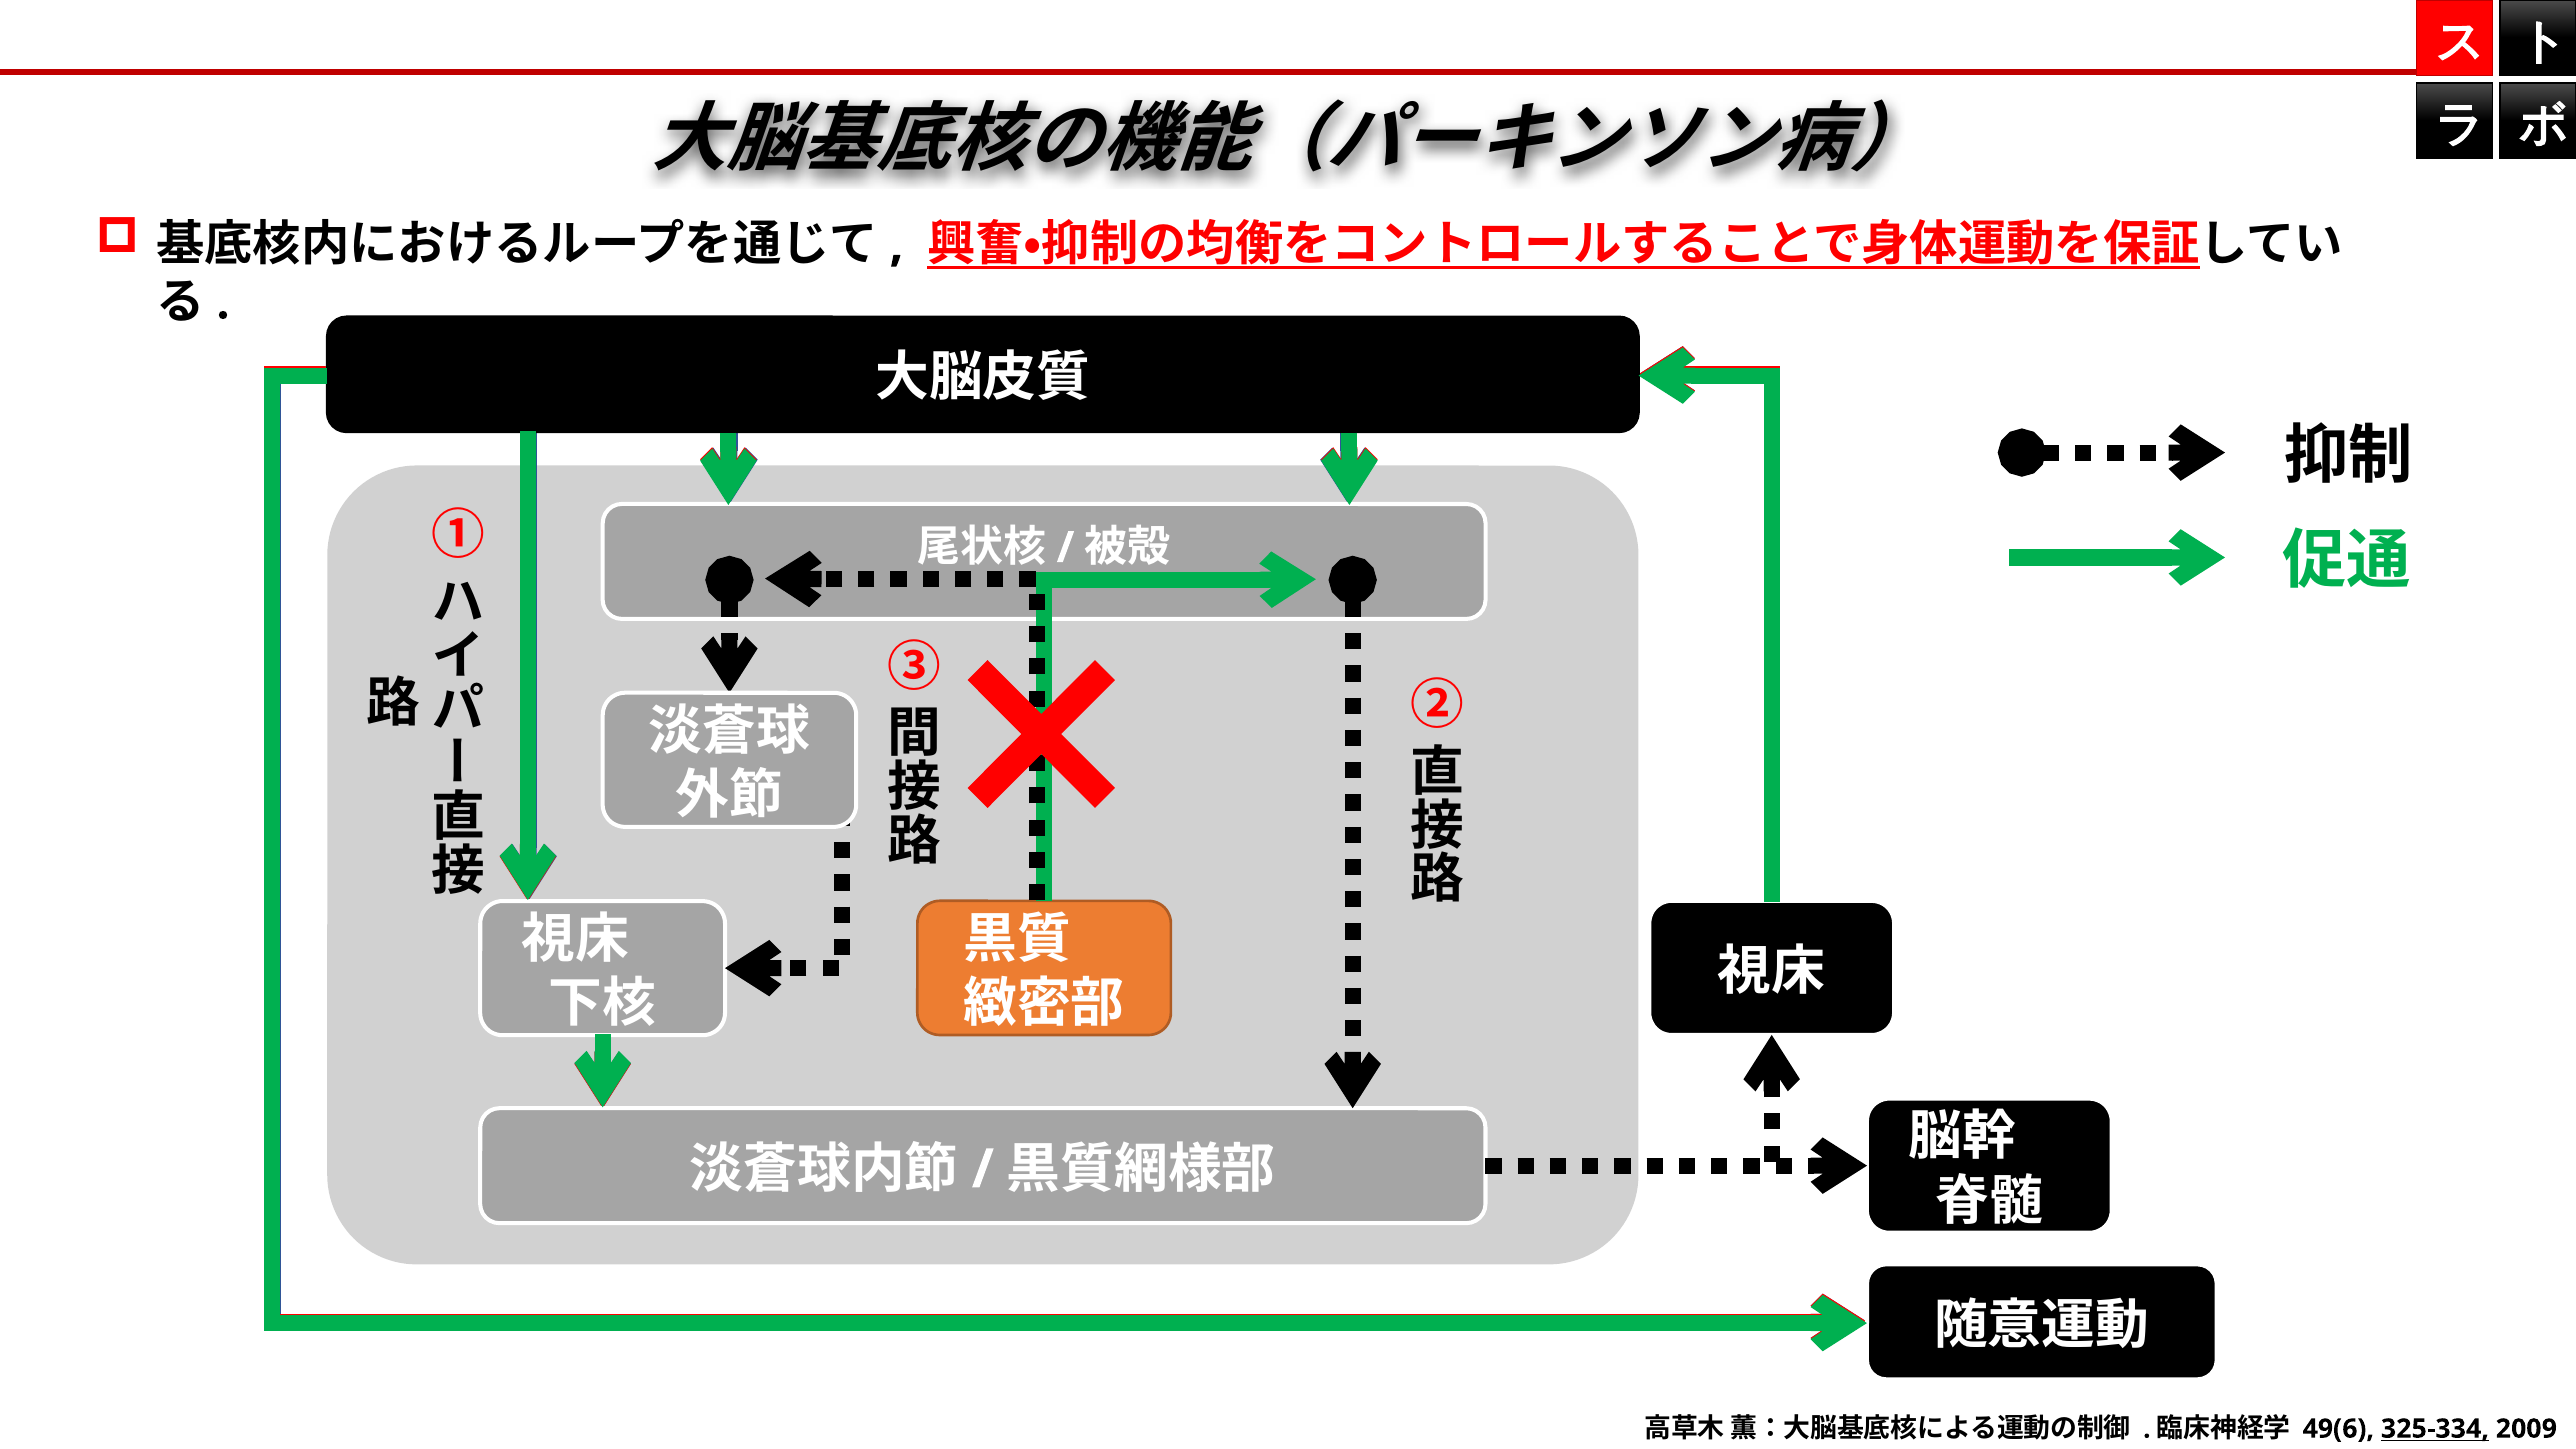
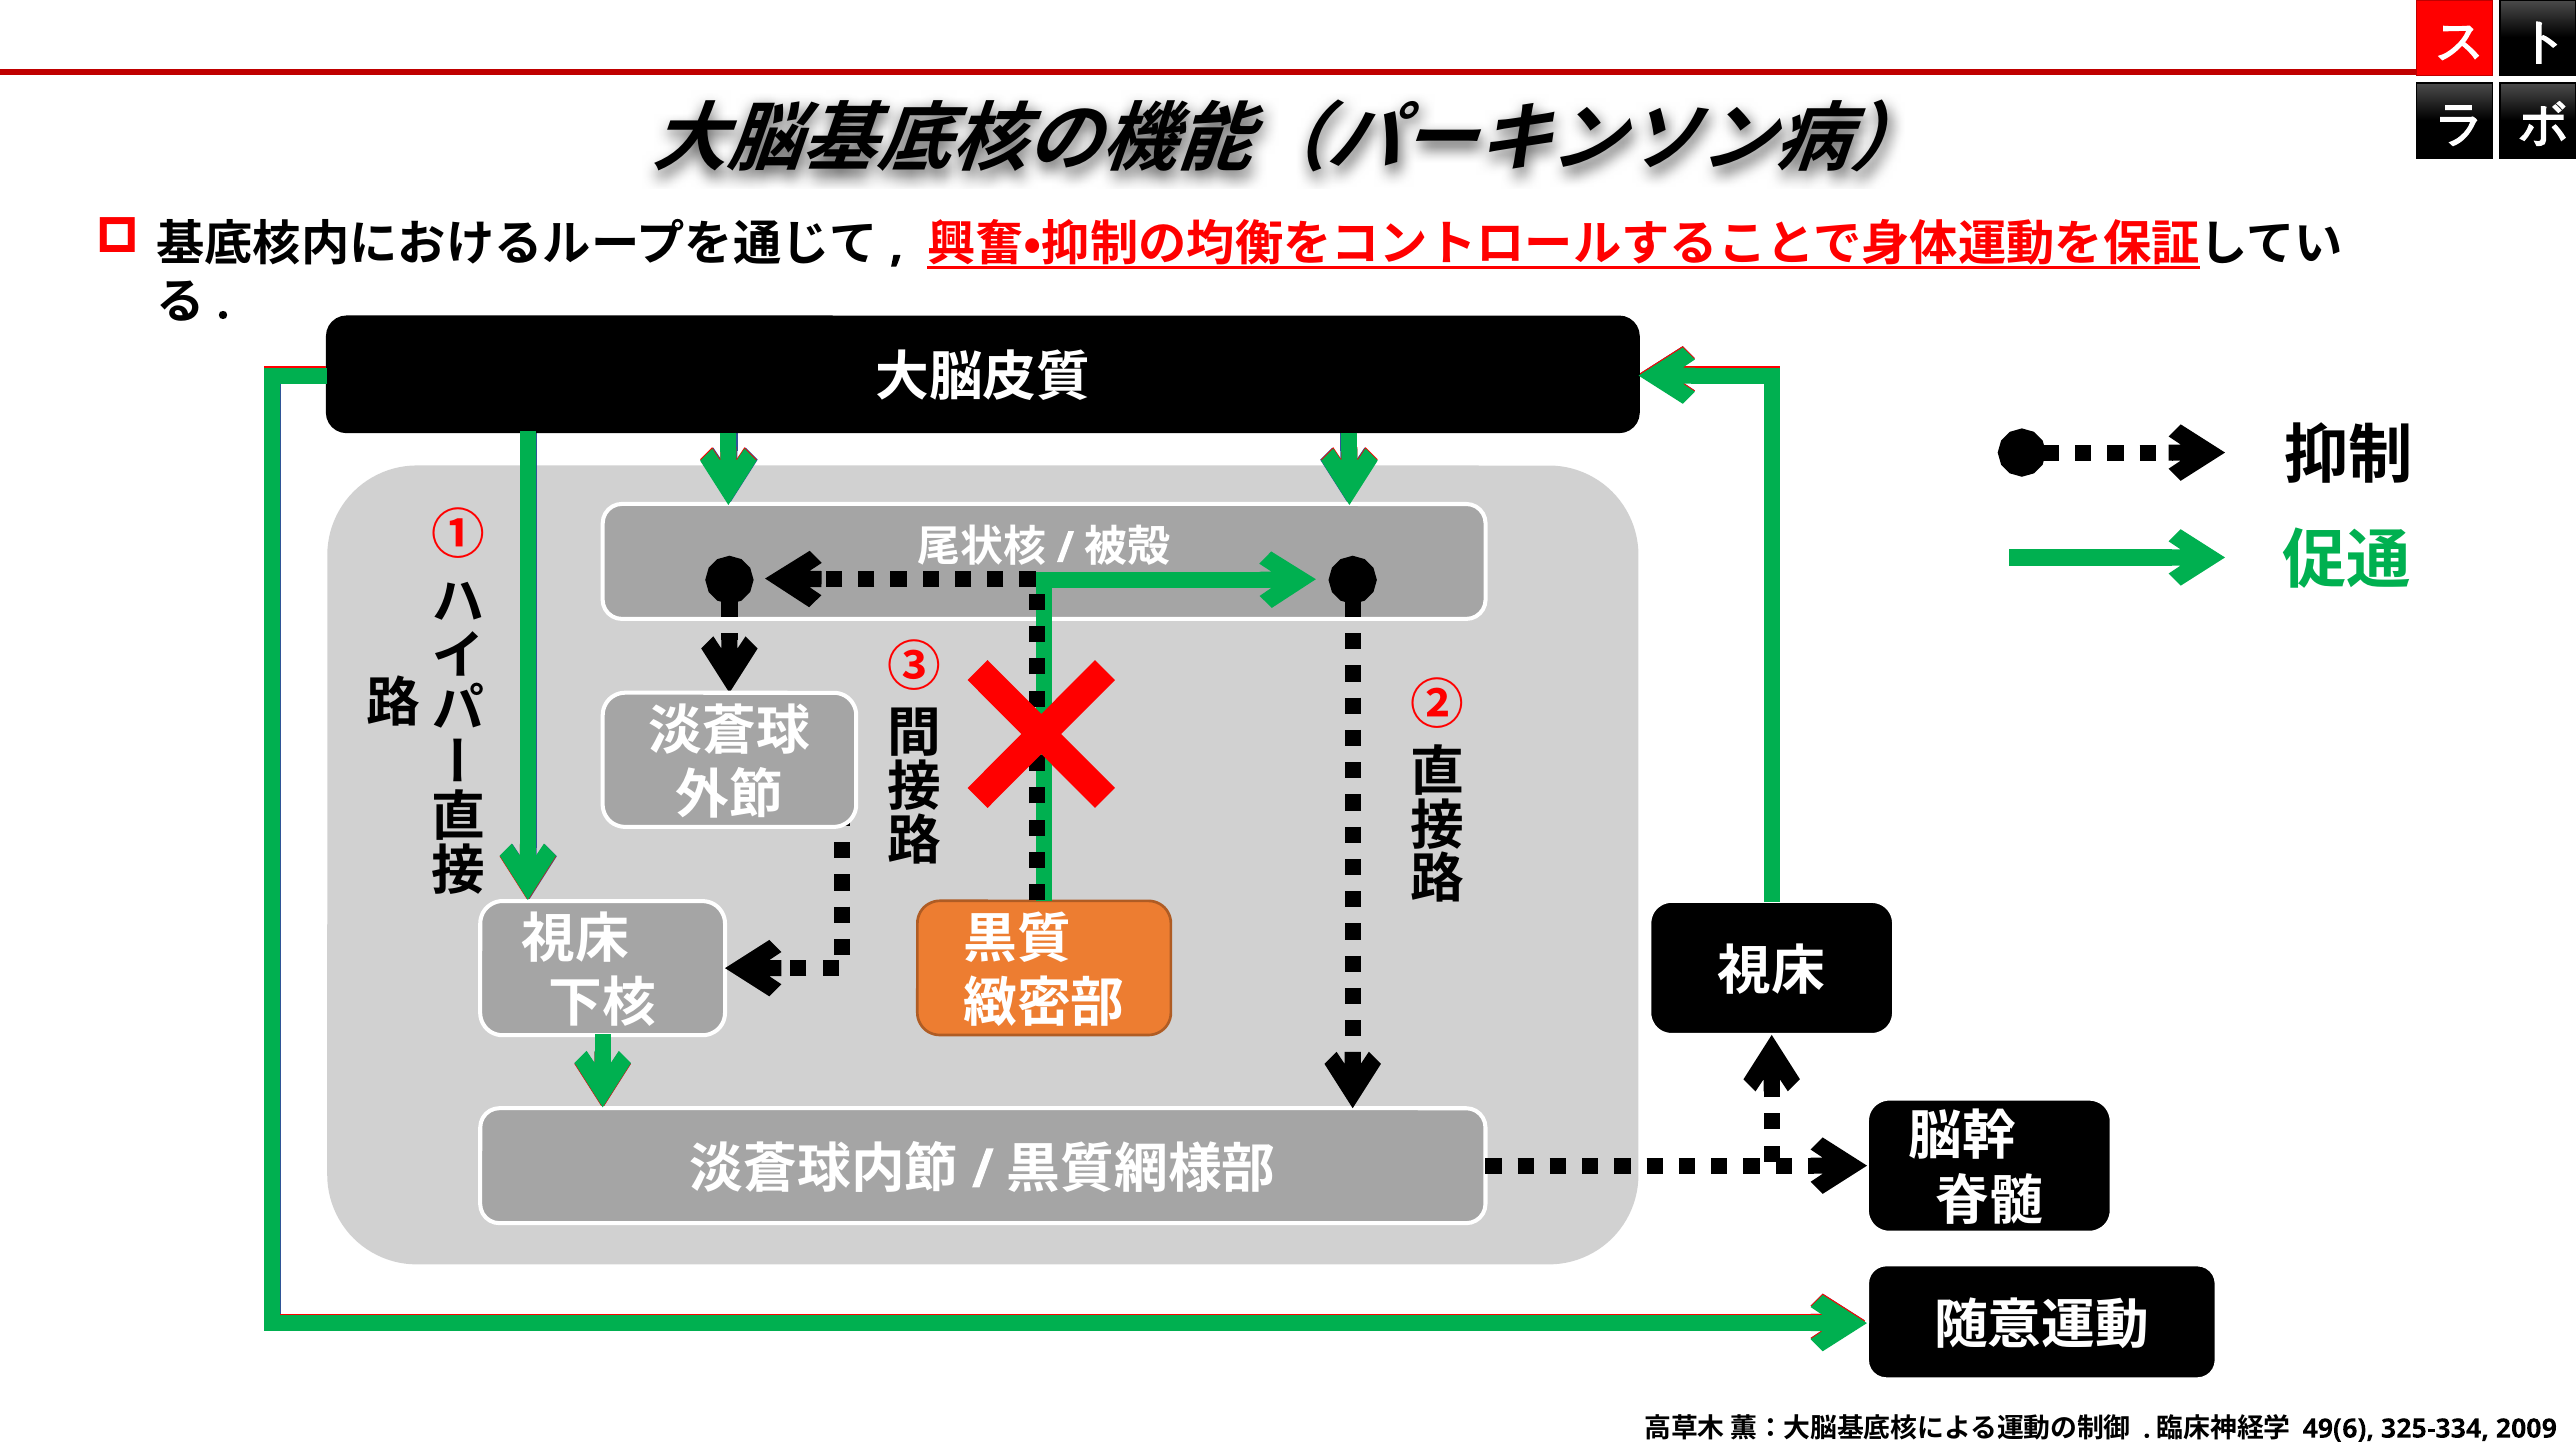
325-334 underline: present -> none
